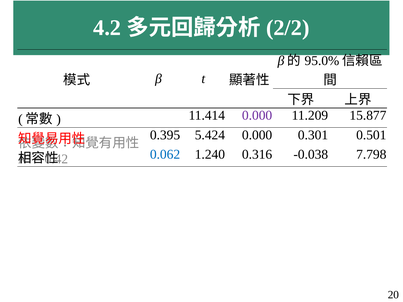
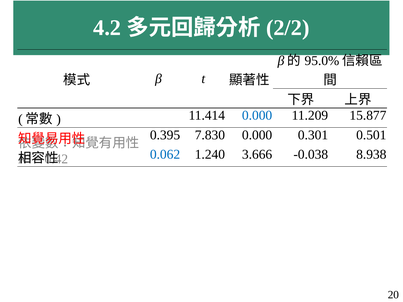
0.000 at (257, 116) colour: purple -> blue
5.424: 5.424 -> 7.830
0.316: 0.316 -> 3.666
7.798: 7.798 -> 8.938
